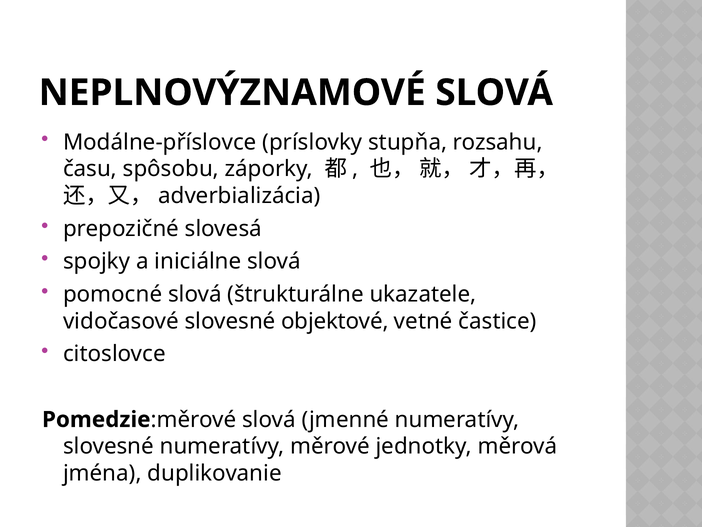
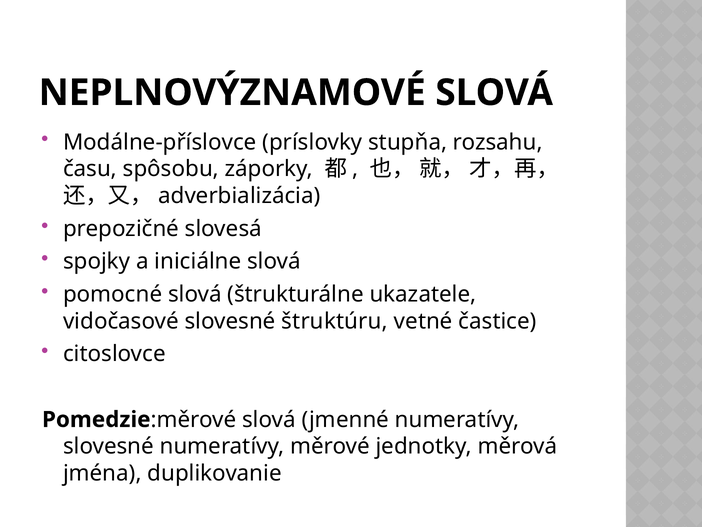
objektové: objektové -> štruktúru
